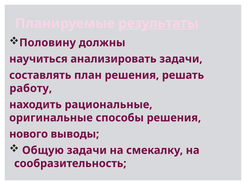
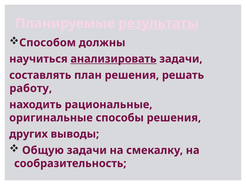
Половину: Половину -> Способом
анализировать underline: none -> present
нового: нового -> других
